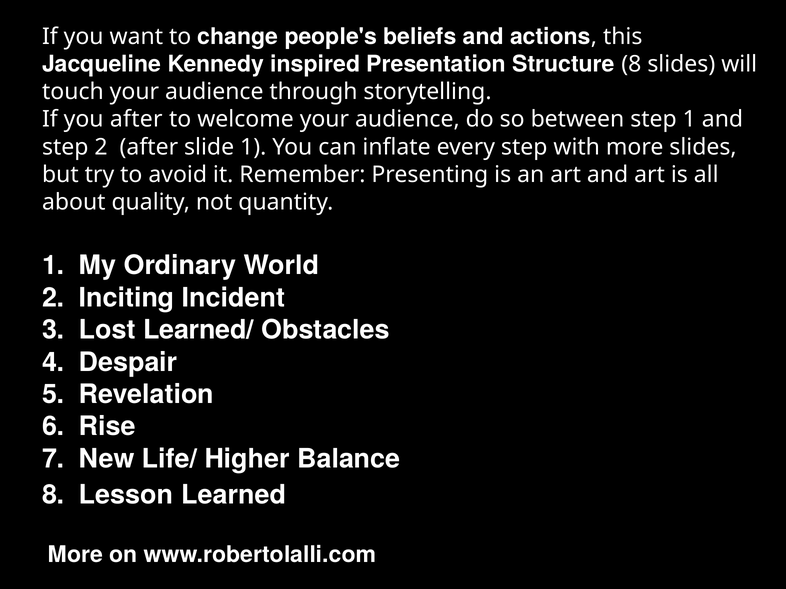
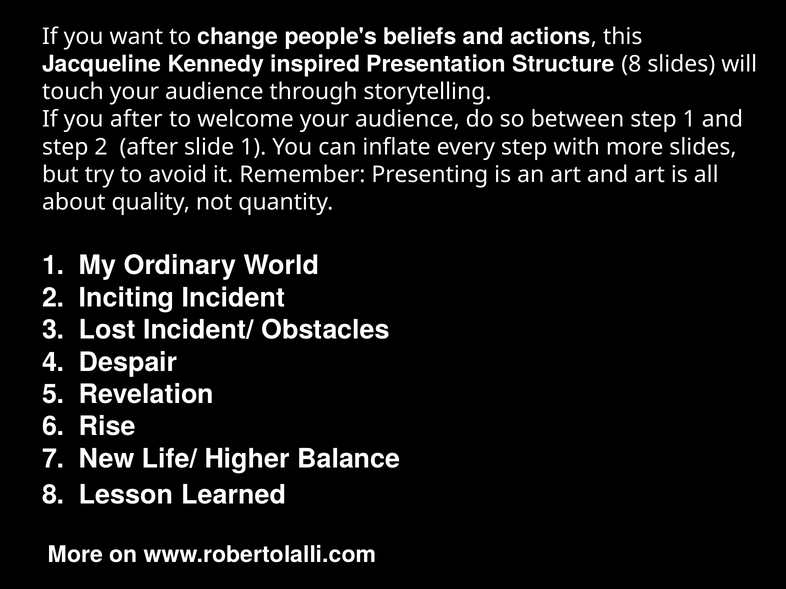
Learned/: Learned/ -> Incident/
